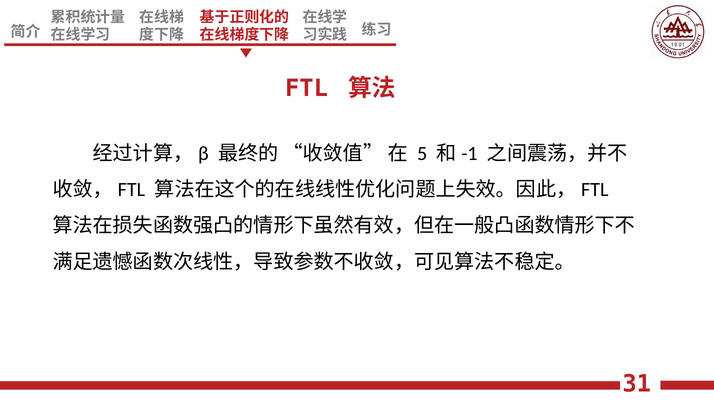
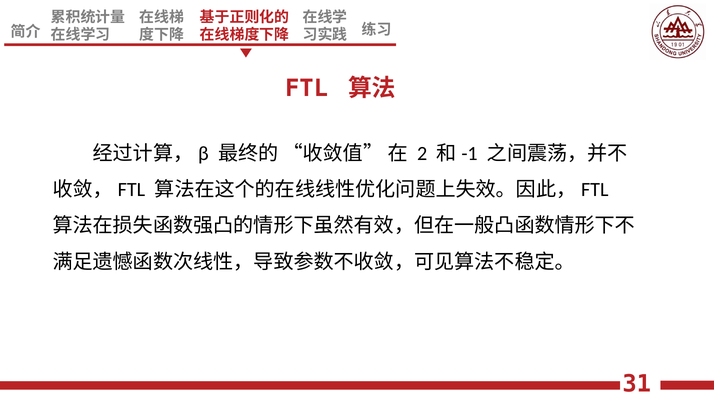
5: 5 -> 2
